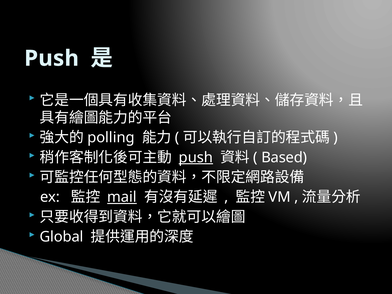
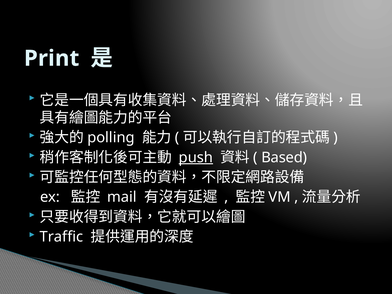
Push at (52, 58): Push -> Print
mail underline: present -> none
Global: Global -> Traffic
